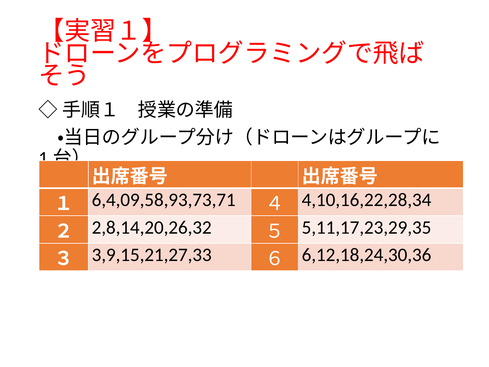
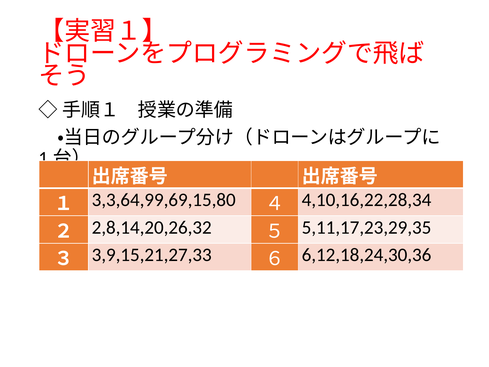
6,4,09,58,93,73,71: 6,4,09,58,93,73,71 -> 3,3,64,99,69,15,80
